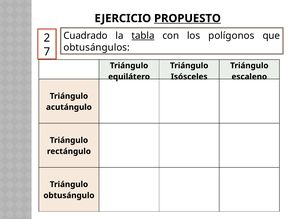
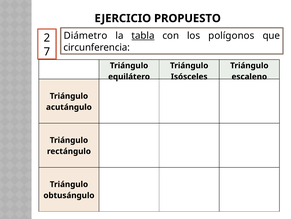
PROPUESTO underline: present -> none
Cuadrado: Cuadrado -> Diámetro
obtusángulos: obtusángulos -> circunferencia
